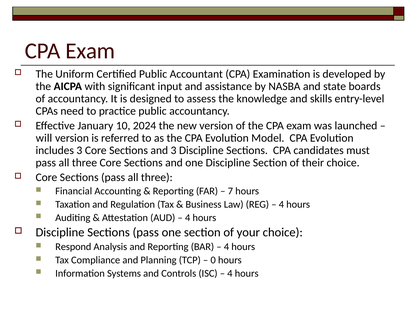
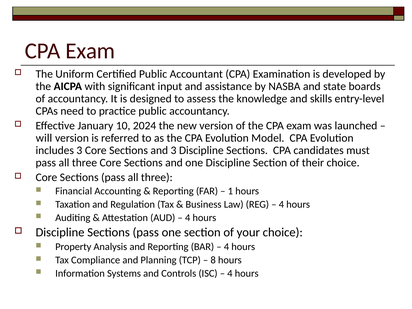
7: 7 -> 1
Respond: Respond -> Property
0: 0 -> 8
